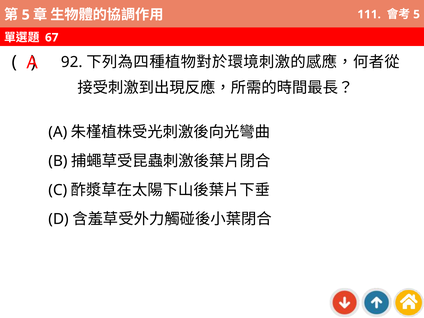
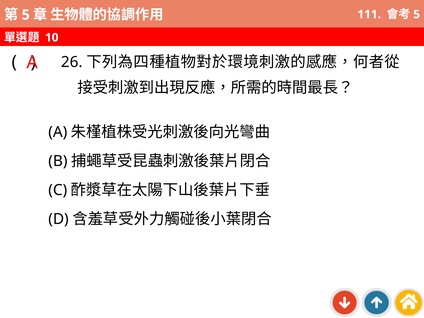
67: 67 -> 10
92: 92 -> 26
